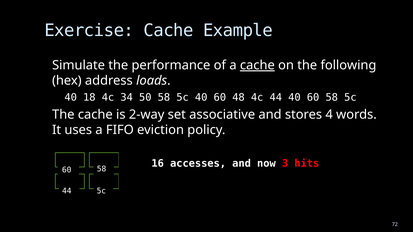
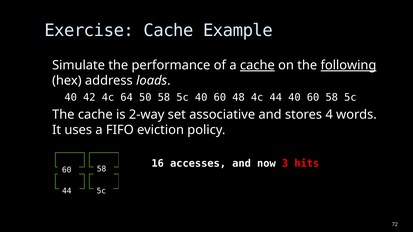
following underline: none -> present
18: 18 -> 42
34: 34 -> 64
